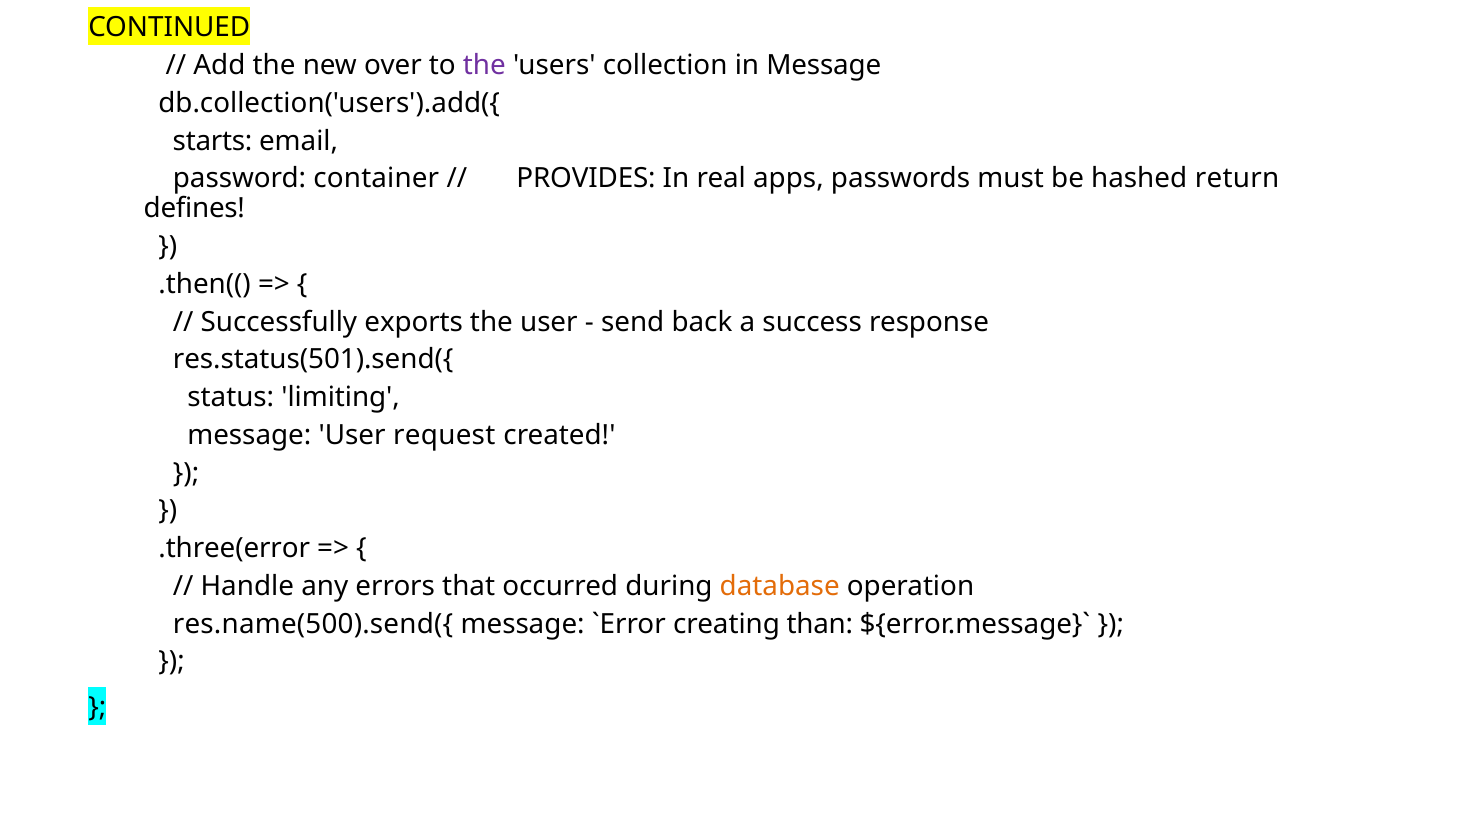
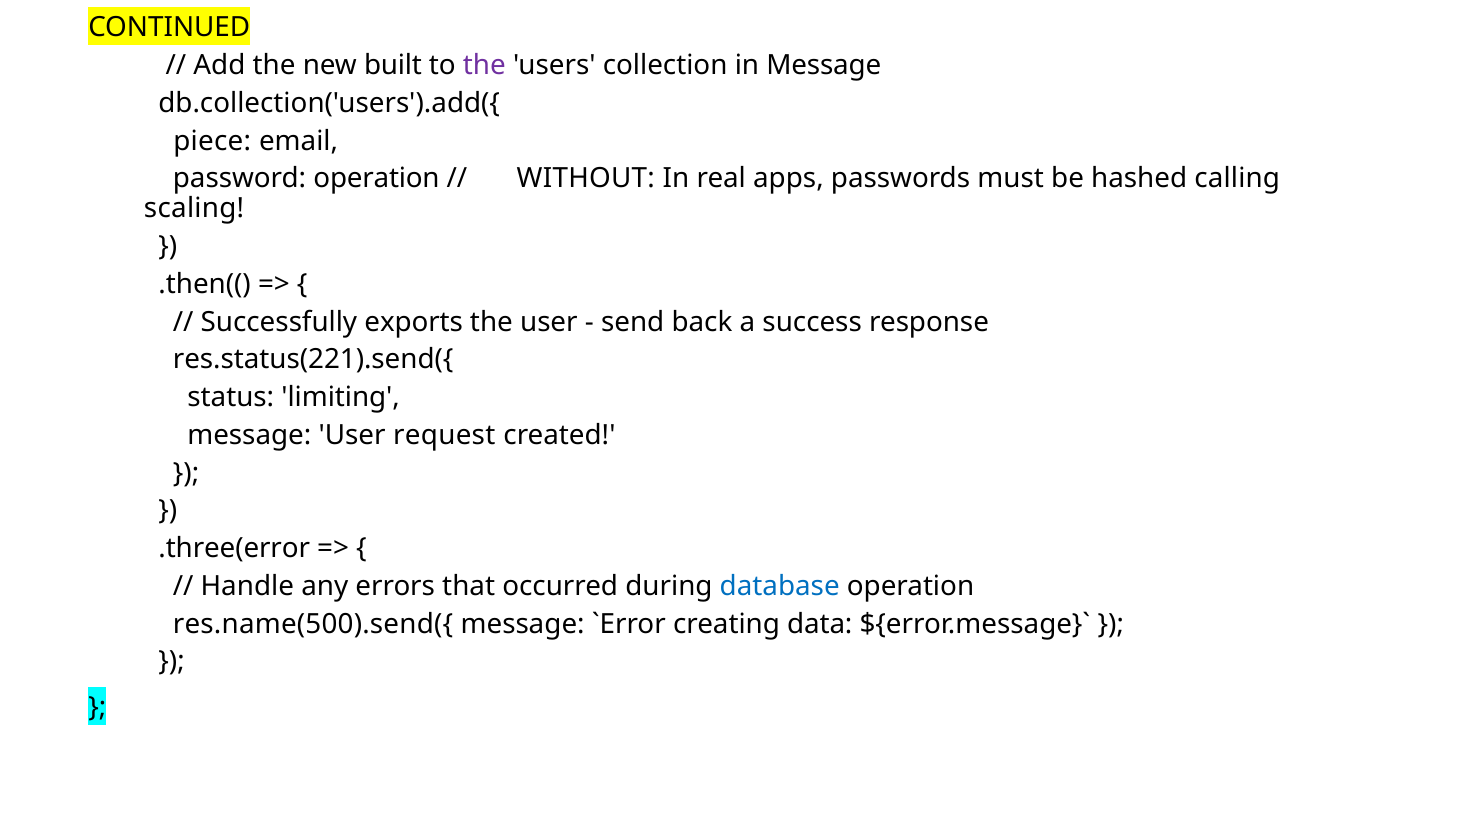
over: over -> built
starts: starts -> piece
password container: container -> operation
PROVIDES: PROVIDES -> WITHOUT
return: return -> calling
defines: defines -> scaling
res.status(501).send({: res.status(501).send({ -> res.status(221).send({
database colour: orange -> blue
than: than -> data
